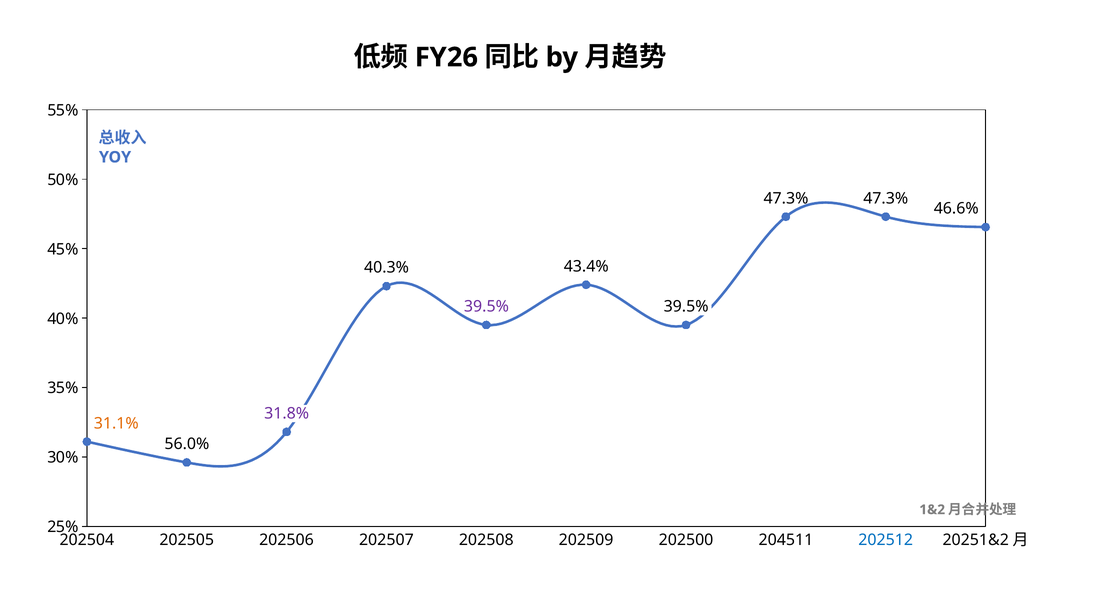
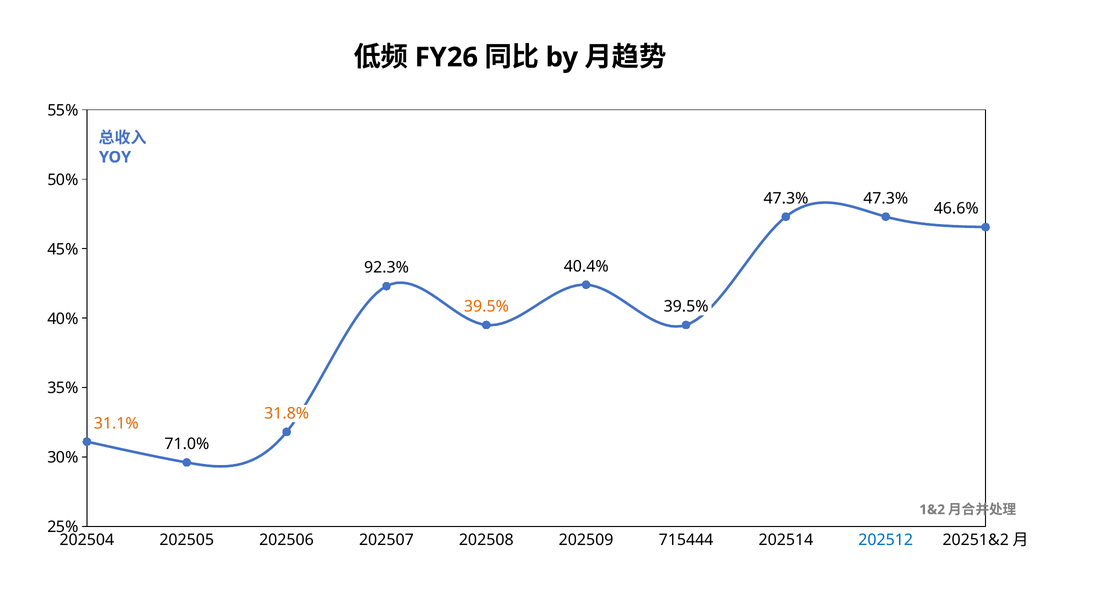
43.4%: 43.4% -> 40.4%
40.3%: 40.3% -> 92.3%
39.5% at (486, 306) colour: purple -> orange
31.8% colour: purple -> orange
56.0%: 56.0% -> 71.0%
202500: 202500 -> 715444
204511: 204511 -> 202514
